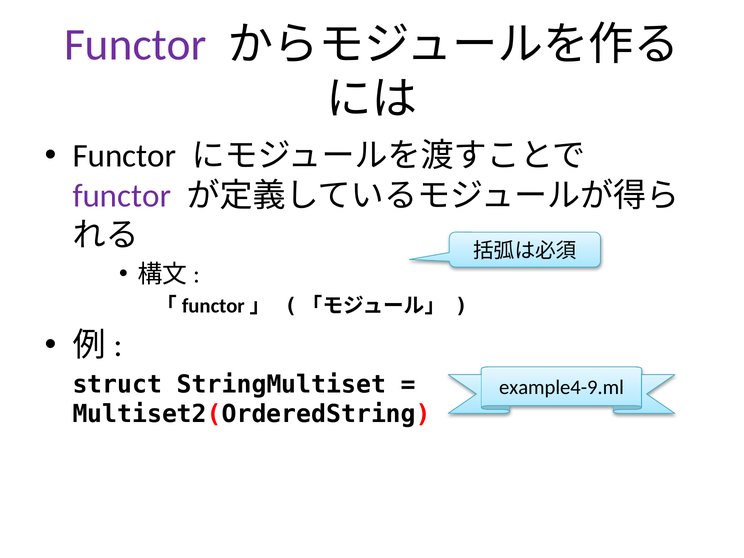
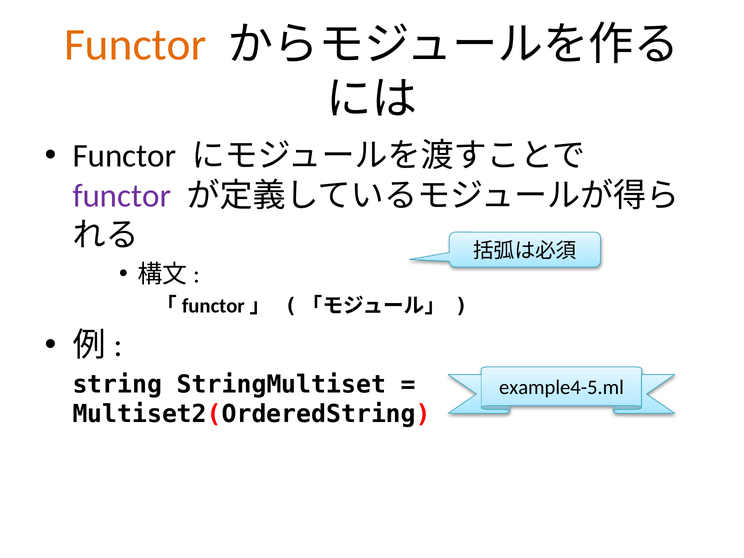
Functor at (135, 45) colour: purple -> orange
struct: struct -> string
example4-9.ml: example4-9.ml -> example4-5.ml
